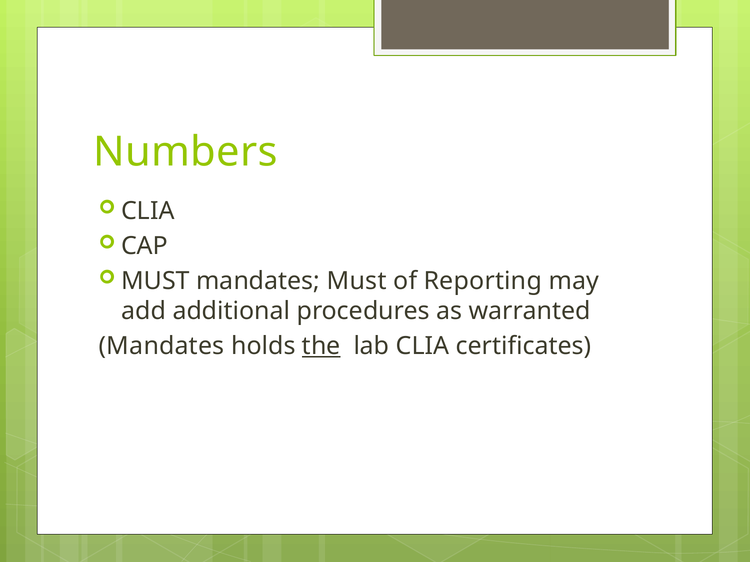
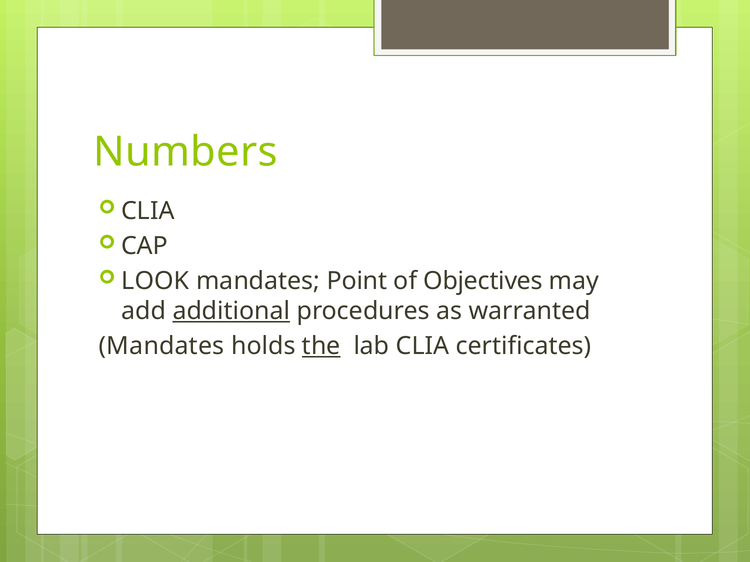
MUST at (155, 281): MUST -> LOOK
mandates Must: Must -> Point
Reporting: Reporting -> Objectives
additional underline: none -> present
